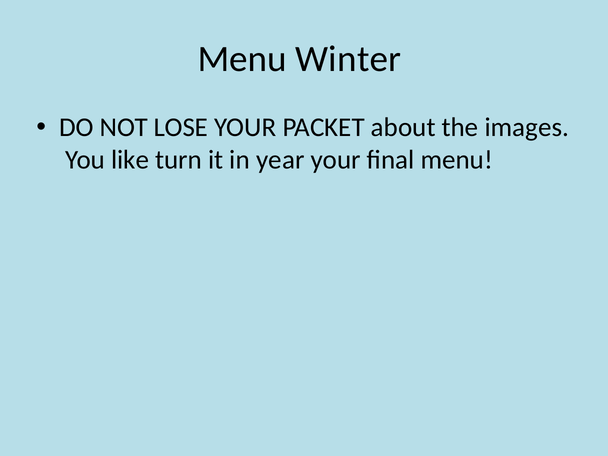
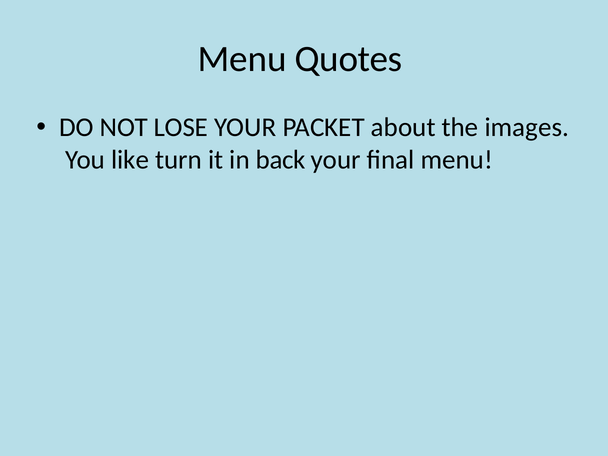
Winter: Winter -> Quotes
year: year -> back
